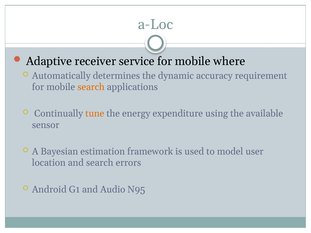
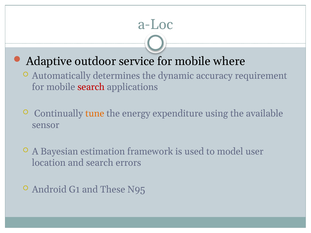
receiver: receiver -> outdoor
search at (91, 87) colour: orange -> red
Audio: Audio -> These
